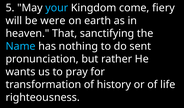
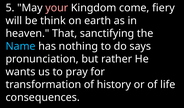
your colour: light blue -> pink
were: were -> think
sent: sent -> says
righteousness: righteousness -> consequences
